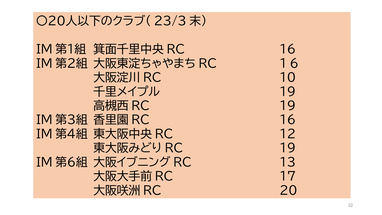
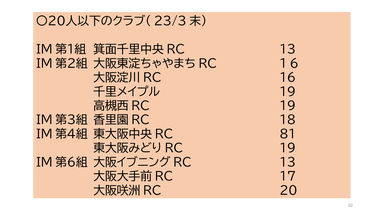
16 at (288, 50): 16 -> 13
10: 10 -> 16
16 at (288, 120): 16 -> 18
12: 12 -> 81
